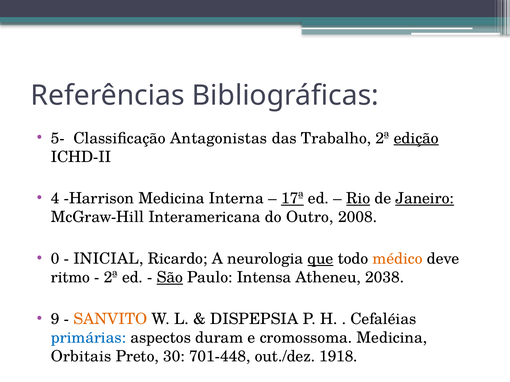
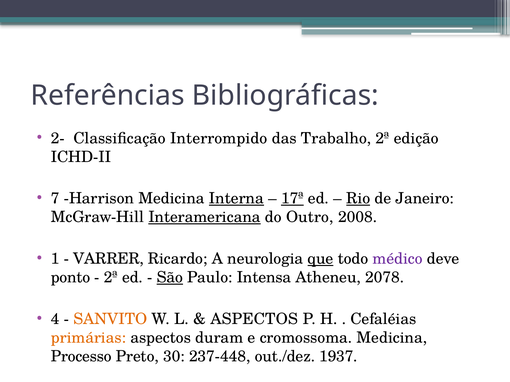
5-: 5- -> 2-
Antagonistas: Antagonistas -> Interrompido
edição underline: present -> none
4: 4 -> 7
Interna underline: none -> present
Janeiro underline: present -> none
Interamericana underline: none -> present
0: 0 -> 1
INICIAL: INICIAL -> VARRER
médico colour: orange -> purple
ritmo: ritmo -> ponto
2038: 2038 -> 2078
9: 9 -> 4
DISPEPSIA at (254, 319): DISPEPSIA -> ASPECTOS
primárias colour: blue -> orange
Orbitais: Orbitais -> Processo
701-448: 701-448 -> 237-448
1918: 1918 -> 1937
